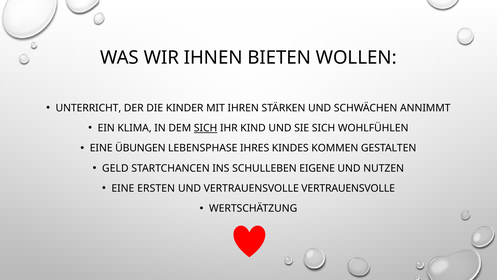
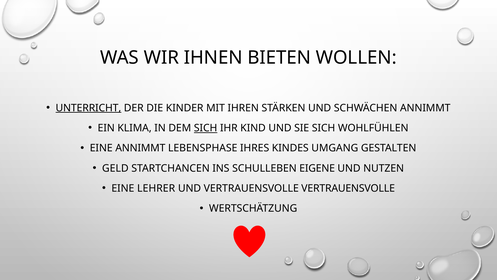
UNTERRICHT underline: none -> present
EINE ÜBUNGEN: ÜBUNGEN -> ANNIMMT
KOMMEN: KOMMEN -> UMGANG
ERSTEN: ERSTEN -> LEHRER
